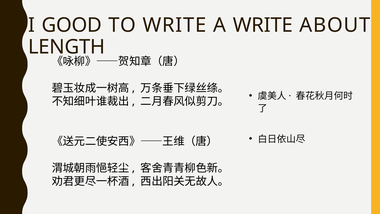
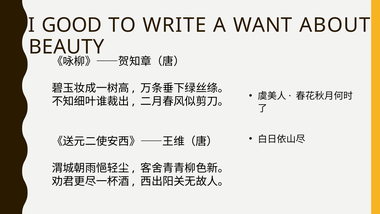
A WRITE: WRITE -> WANT
LENGTH: LENGTH -> BEAUTY
